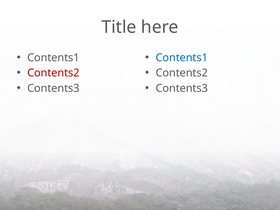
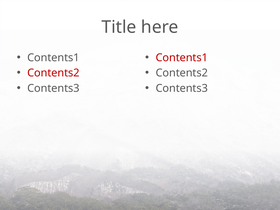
Contents1 at (182, 58) colour: blue -> red
